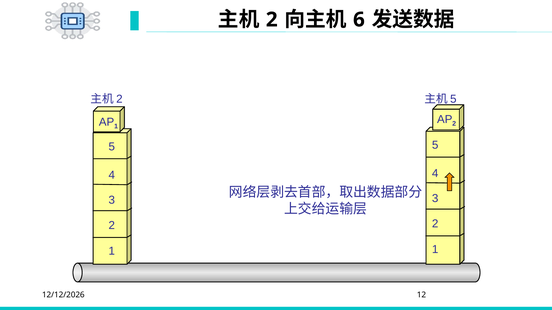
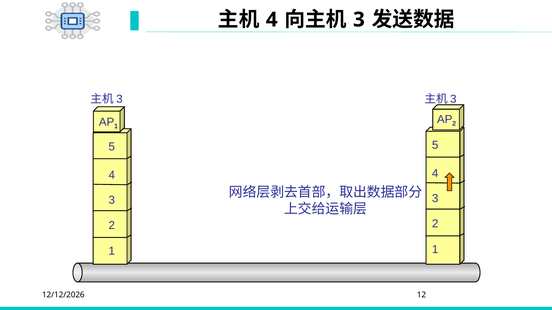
2 at (272, 20): 2 -> 4
6 at (359, 20): 6 -> 3
2 at (119, 99): 2 -> 3
5 at (453, 99): 5 -> 3
